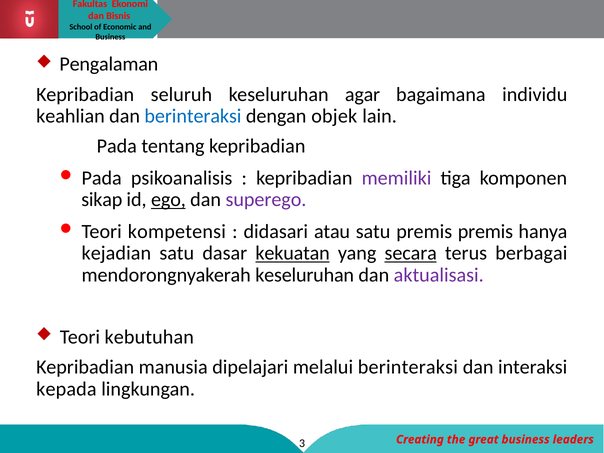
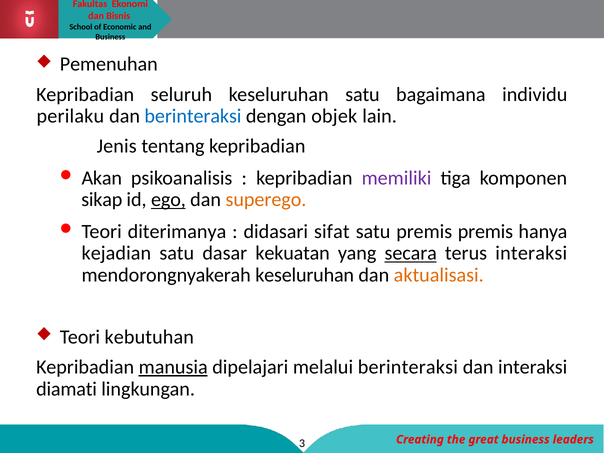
Pengalaman: Pengalaman -> Pemenuhan
keseluruhan agar: agar -> satu
keahlian: keahlian -> perilaku
Pada at (117, 146): Pada -> Jenis
Pada at (102, 178): Pada -> Akan
superego colour: purple -> orange
kompetensi: kompetensi -> diterimanya
atau: atau -> sifat
kekuatan underline: present -> none
terus berbagai: berbagai -> interaksi
aktualisasi colour: purple -> orange
manusia underline: none -> present
kepada: kepada -> diamati
